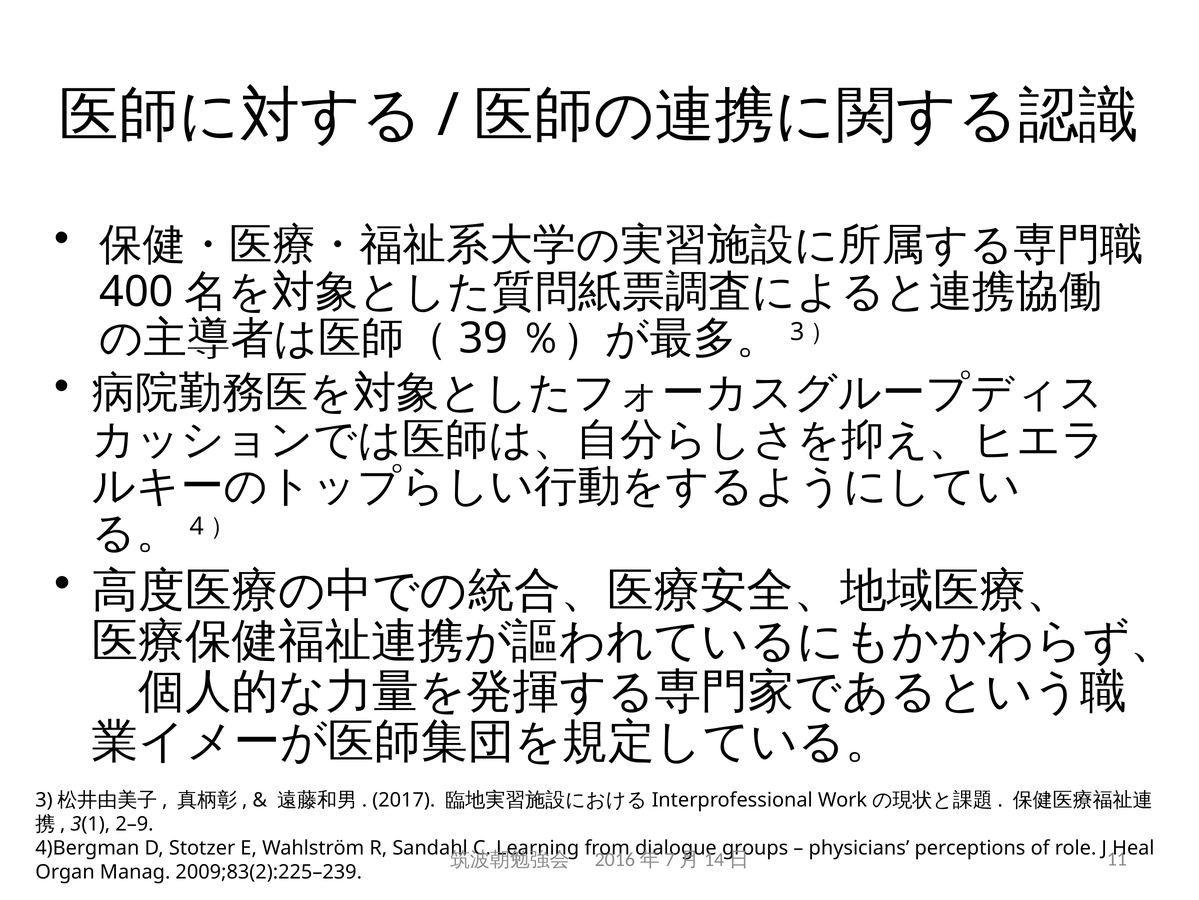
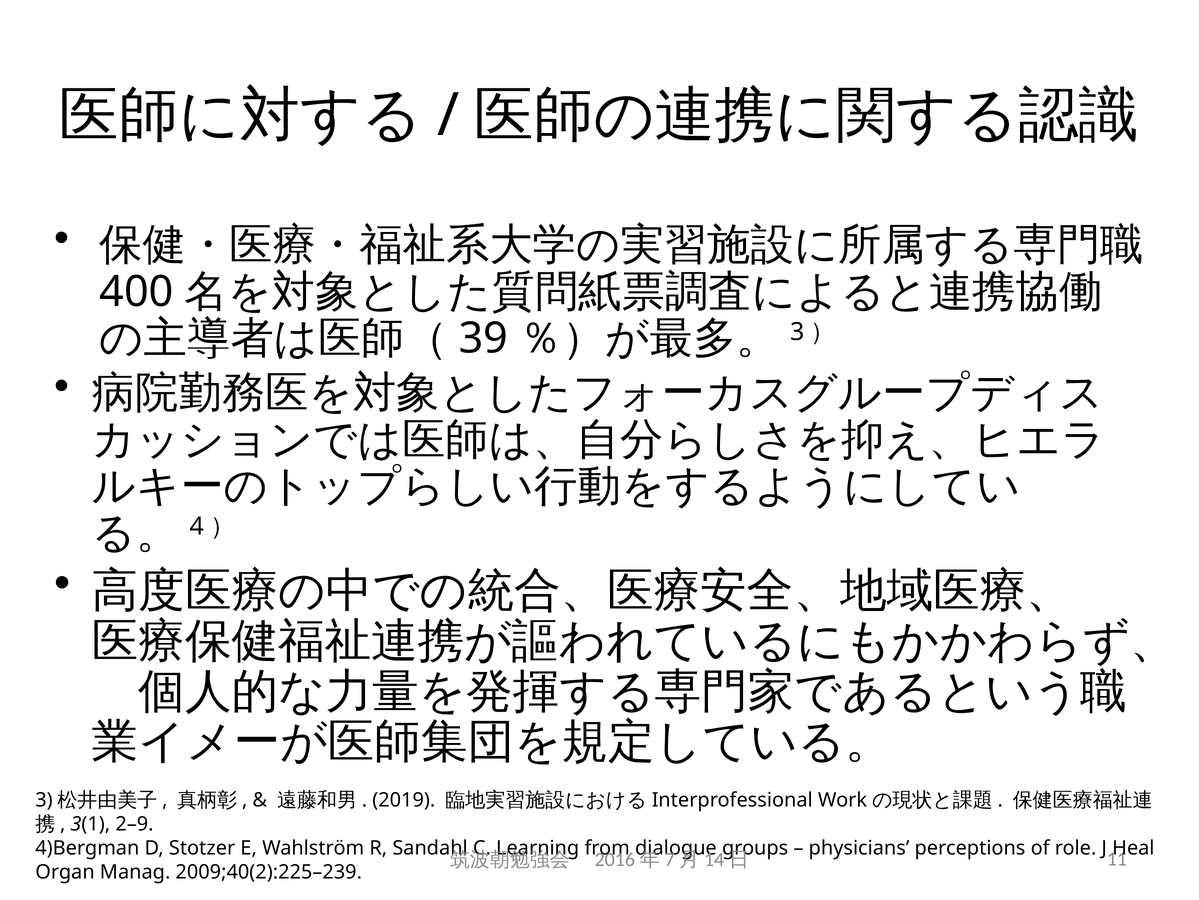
2017: 2017 -> 2019
2009;83(2):225–239: 2009;83(2):225–239 -> 2009;40(2):225–239
